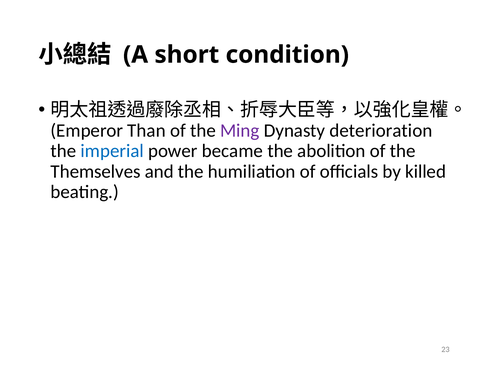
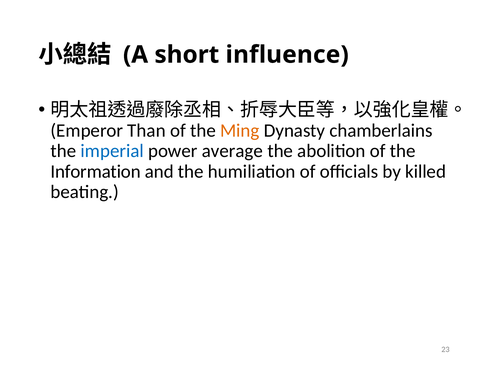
condition: condition -> influence
Ming colour: purple -> orange
deterioration: deterioration -> chamberlains
became: became -> average
Themselves: Themselves -> Information
